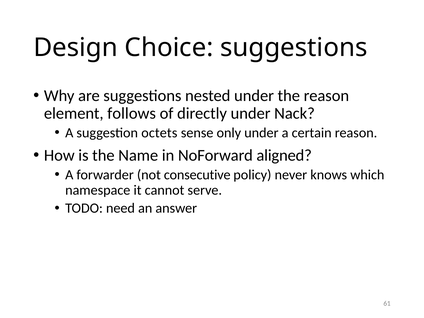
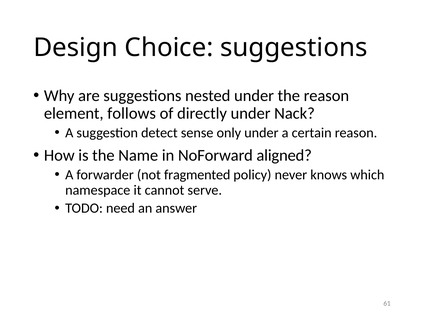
octets: octets -> detect
consecutive: consecutive -> fragmented
